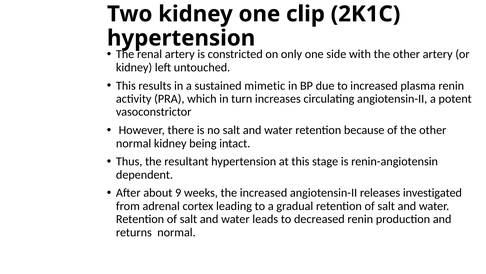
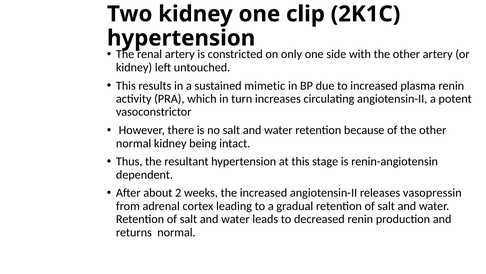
9: 9 -> 2
investigated: investigated -> vasopressin
